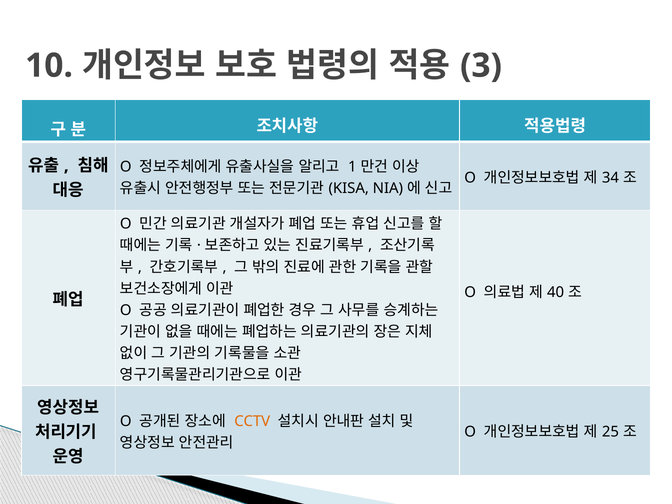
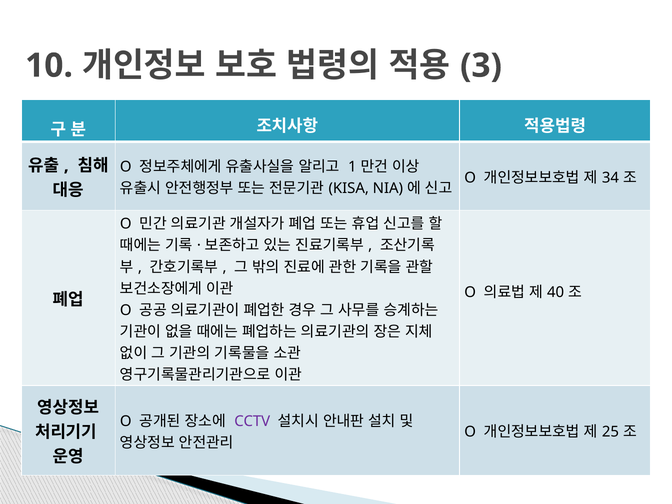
CCTV colour: orange -> purple
